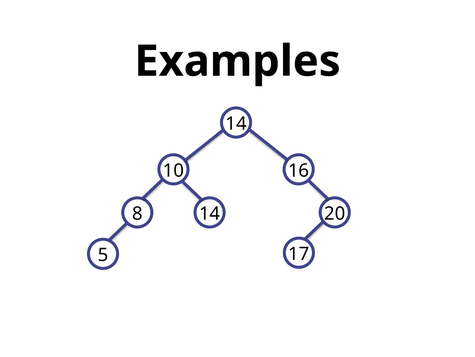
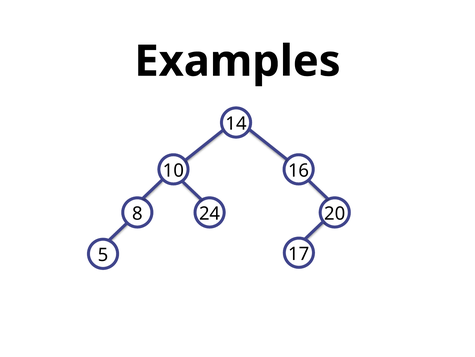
8 14: 14 -> 24
